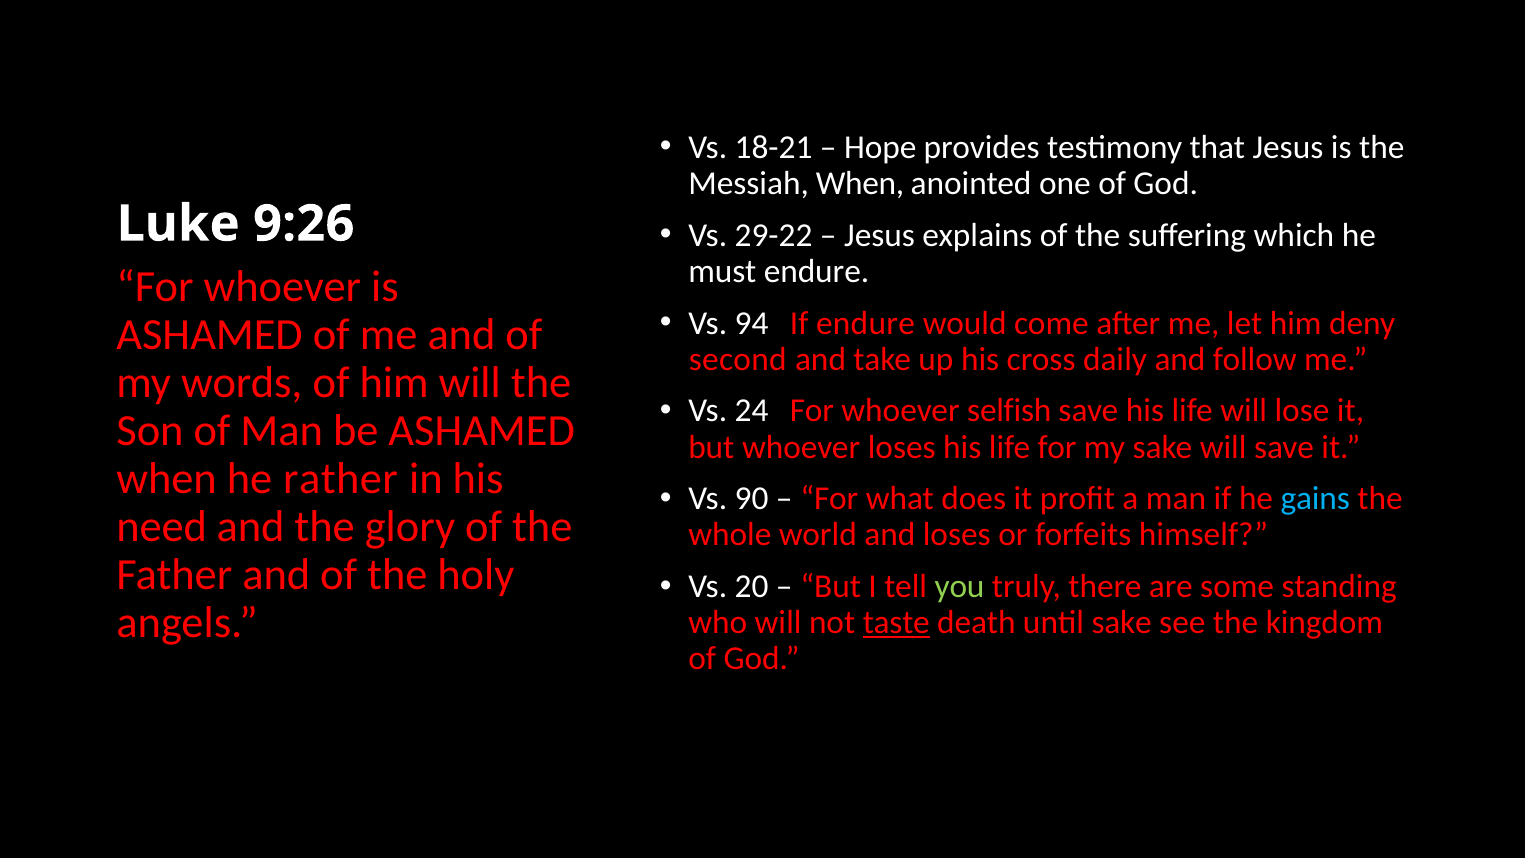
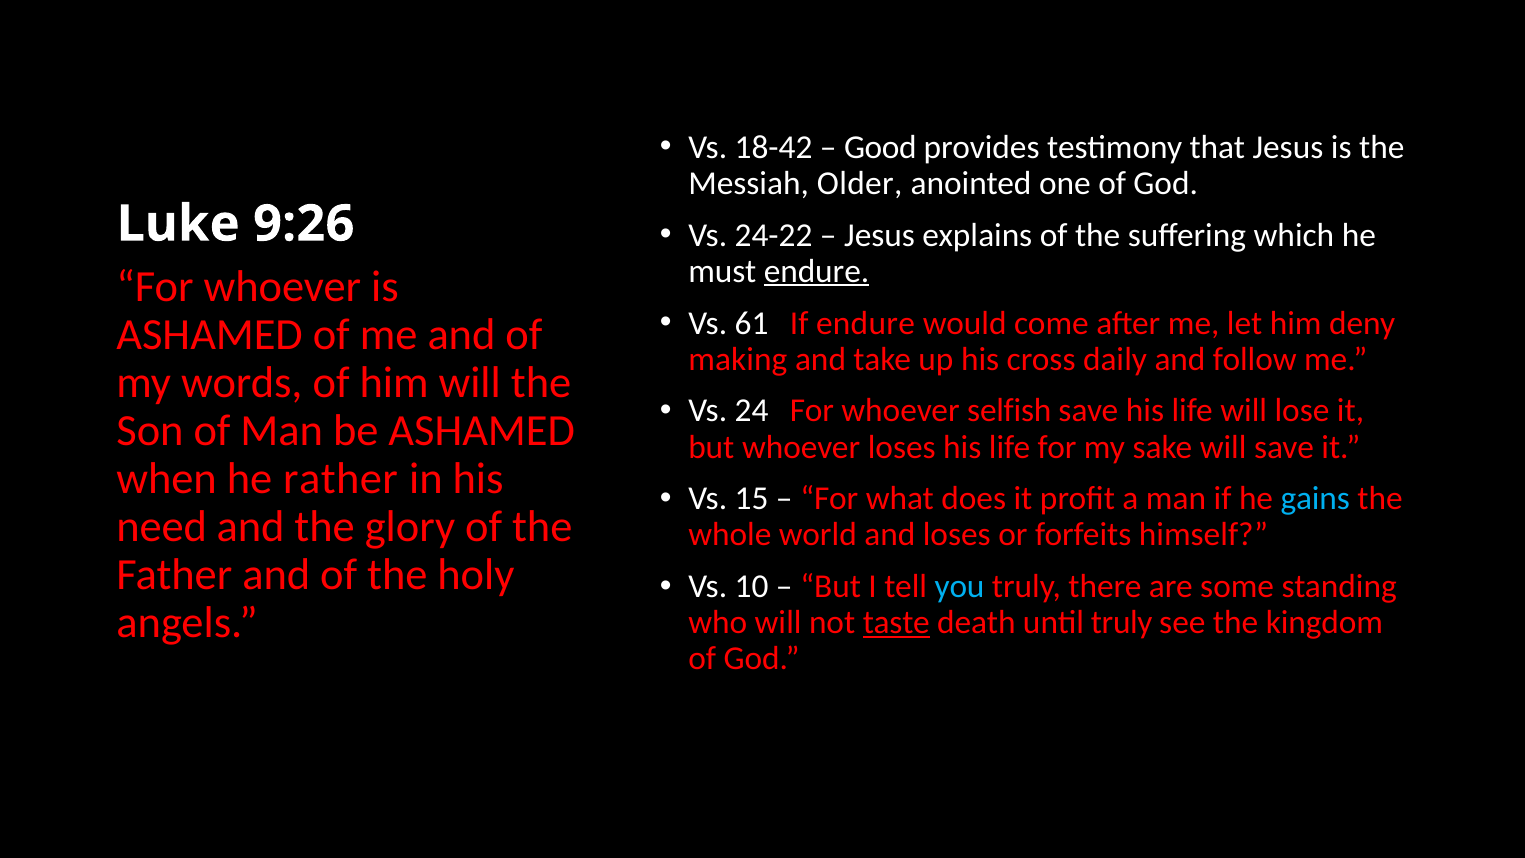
18-21: 18-21 -> 18-42
Hope: Hope -> Good
Messiah When: When -> Older
29-22: 29-22 -> 24-22
endure at (816, 271) underline: none -> present
94: 94 -> 61
second: second -> making
90: 90 -> 15
20: 20 -> 10
you colour: light green -> light blue
until sake: sake -> truly
